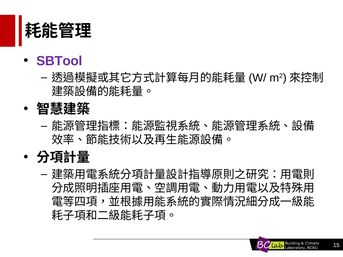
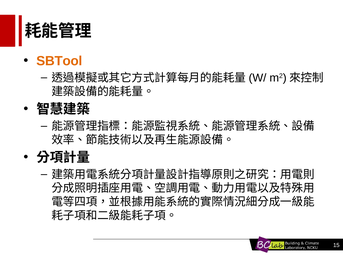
SBTool colour: purple -> orange
